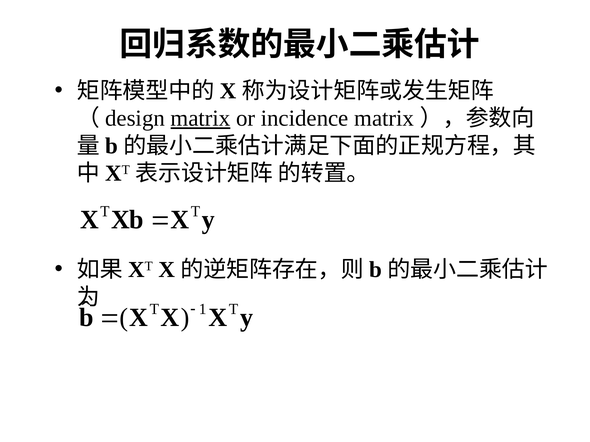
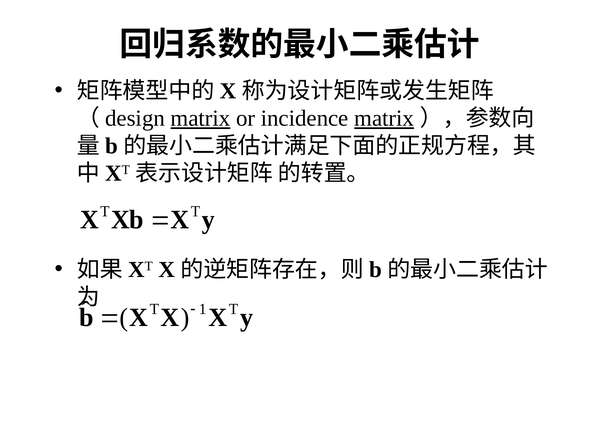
matrix at (384, 118) underline: none -> present
